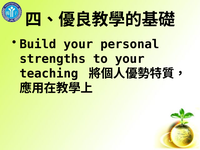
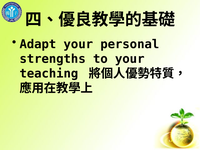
Build: Build -> Adapt
